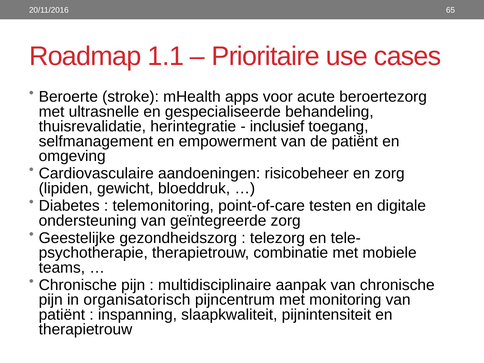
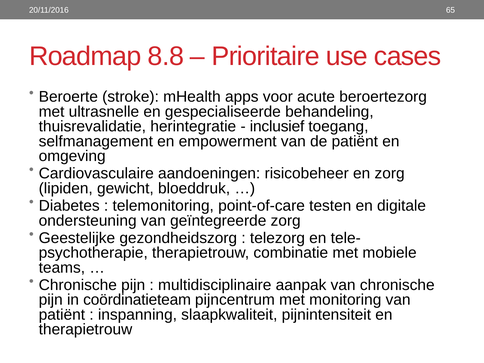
1.1: 1.1 -> 8.8
organisatorisch: organisatorisch -> coördinatieteam
